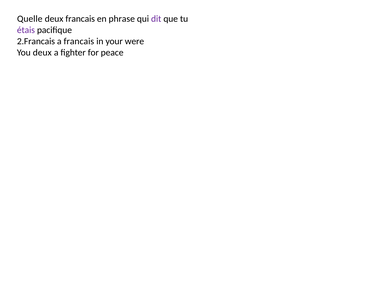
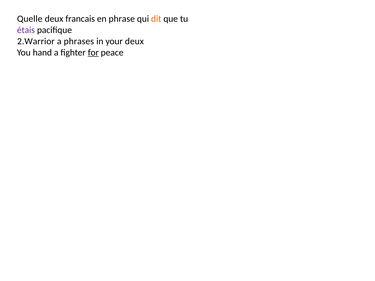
dit colour: purple -> orange
2.Francais: 2.Francais -> 2.Warrior
a francais: francais -> phrases
your were: were -> deux
You deux: deux -> hand
for underline: none -> present
